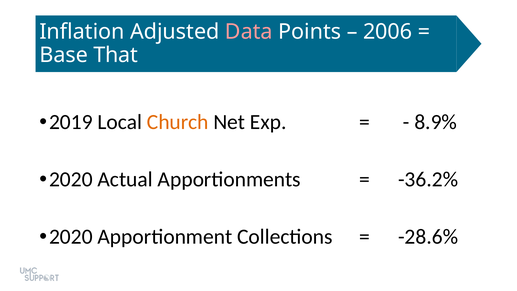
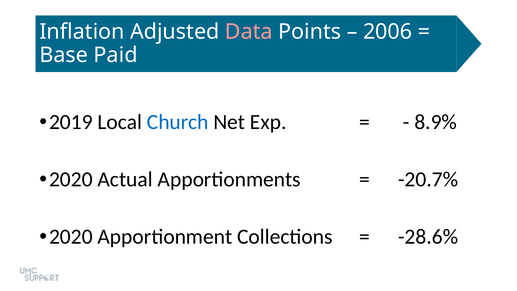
That: That -> Paid
Church colour: orange -> blue
-36.2%: -36.2% -> -20.7%
